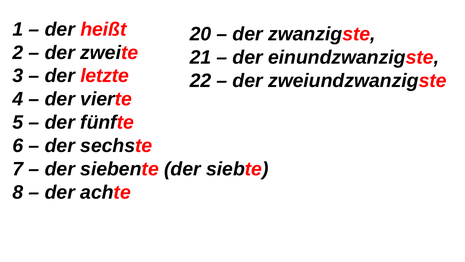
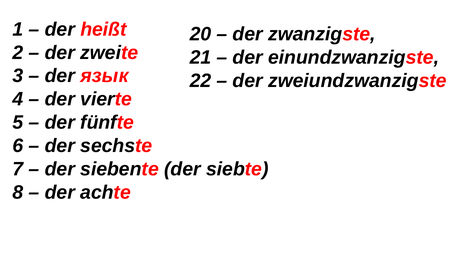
letzte: letzte -> язык
